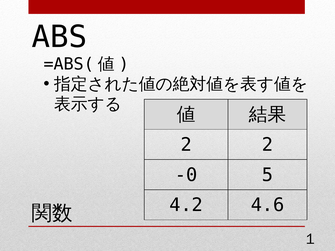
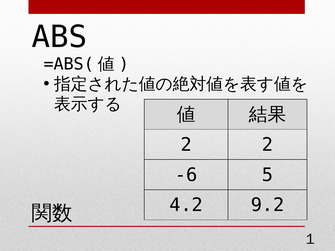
-0: -0 -> -6
4.6: 4.6 -> 9.2
